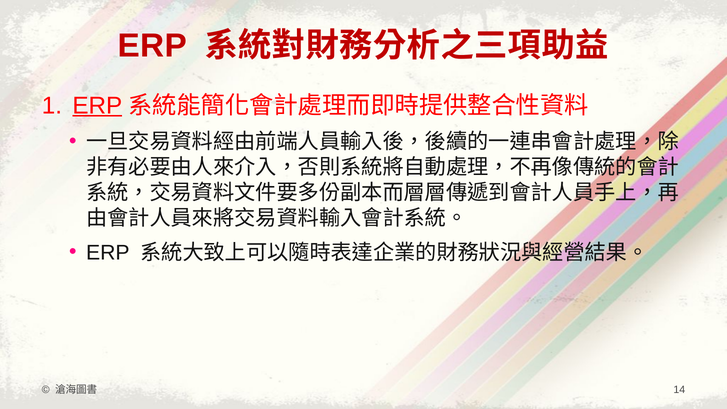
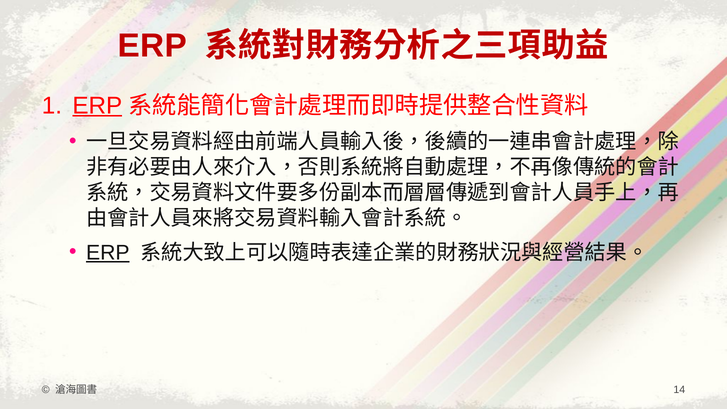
ERP at (108, 253) underline: none -> present
